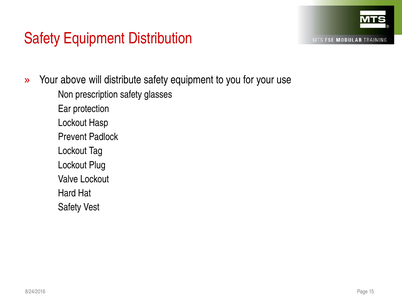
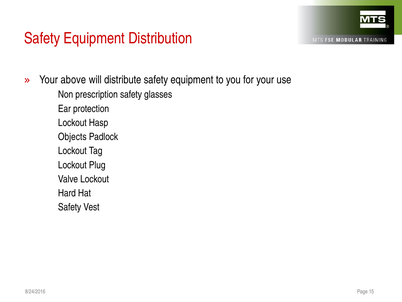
Prevent: Prevent -> Objects
